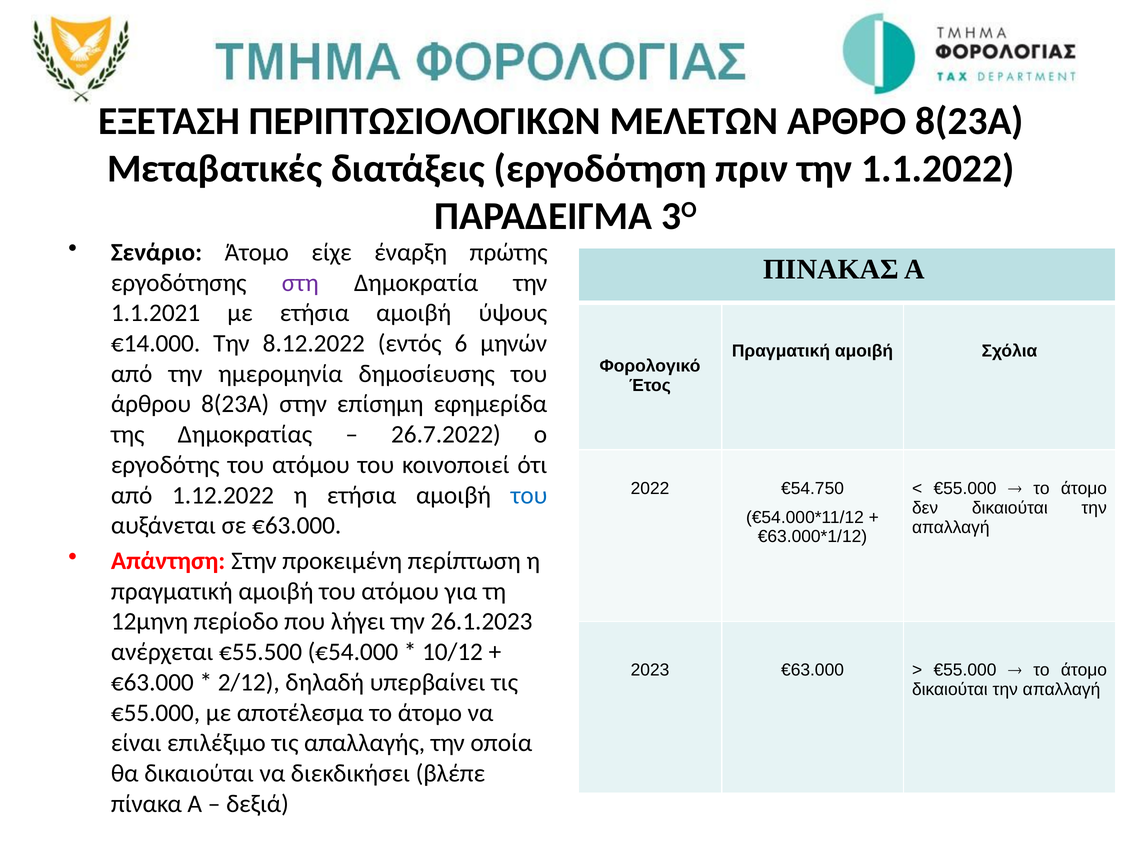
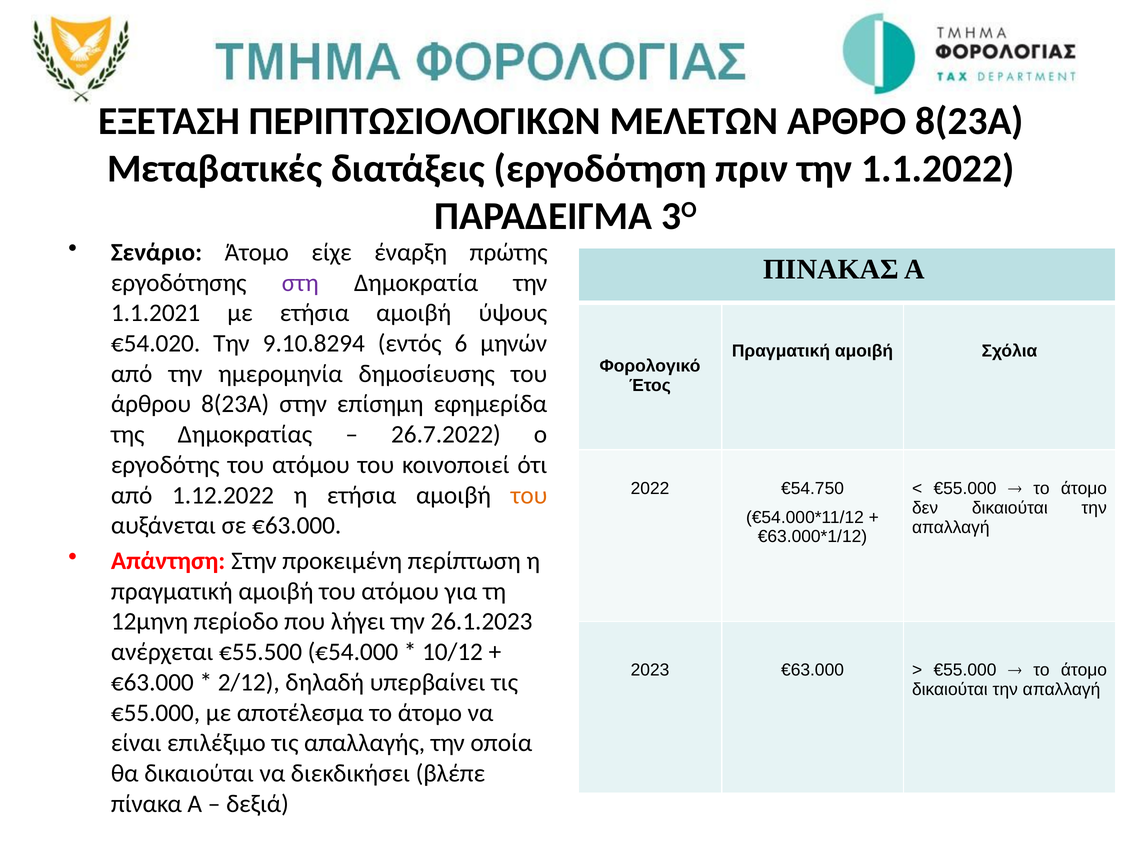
€14.000: €14.000 -> €54.020
8.12.2022: 8.12.2022 -> 9.10.8294
του at (529, 495) colour: blue -> orange
